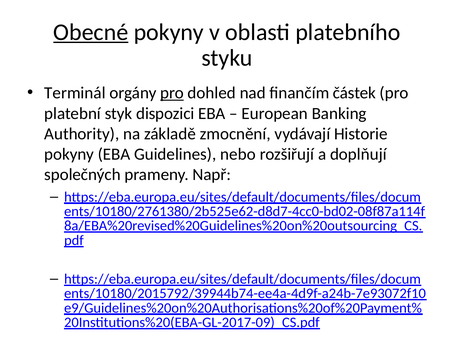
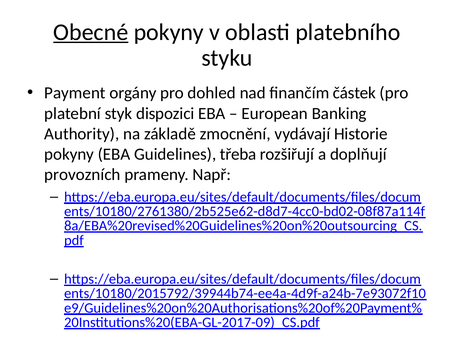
Terminál: Terminál -> Payment
pro at (172, 93) underline: present -> none
nebo: nebo -> třeba
společných: společných -> provozních
